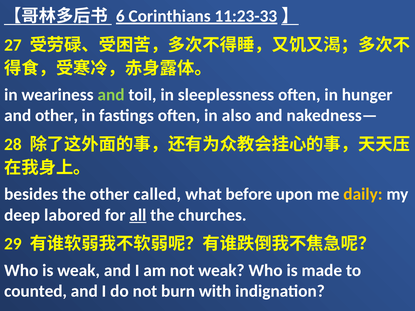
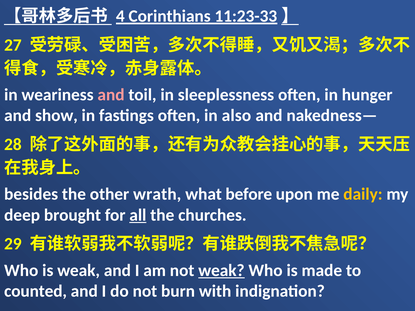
6: 6 -> 4
and at (111, 95) colour: light green -> pink
and other: other -> show
called: called -> wrath
labored: labored -> brought
weak at (221, 271) underline: none -> present
